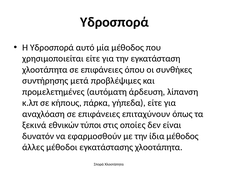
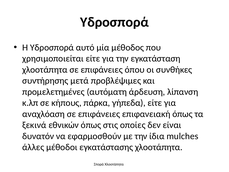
επιταχύνουν: επιταχύνουν -> επιφανειακή
εθνικών τύποι: τύποι -> όπως
ίδια μέθοδος: μέθοδος -> mulches
